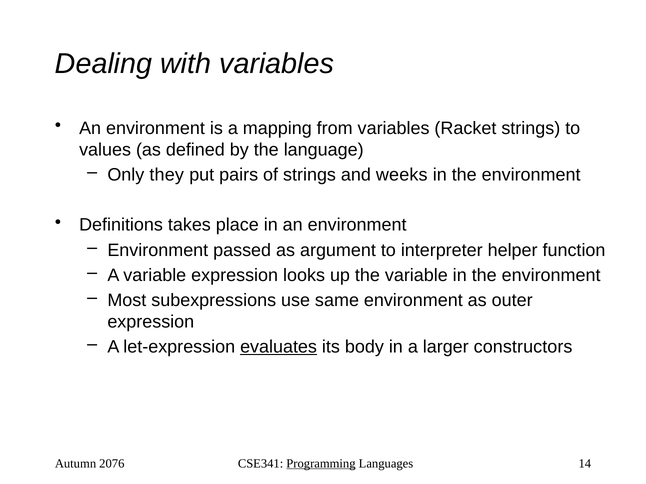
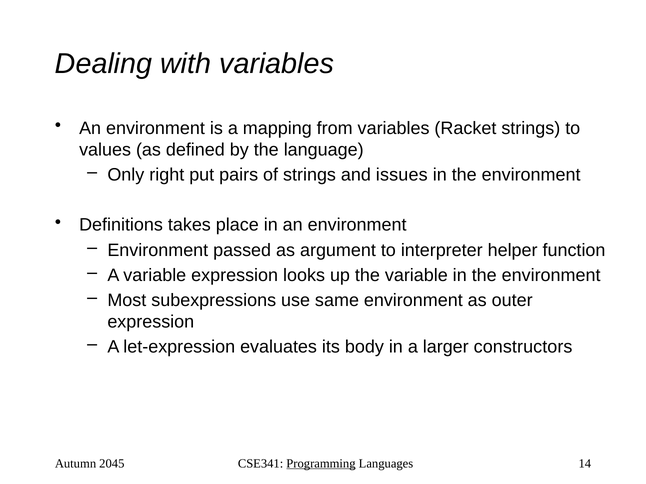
they: they -> right
weeks: weeks -> issues
evaluates underline: present -> none
2076: 2076 -> 2045
